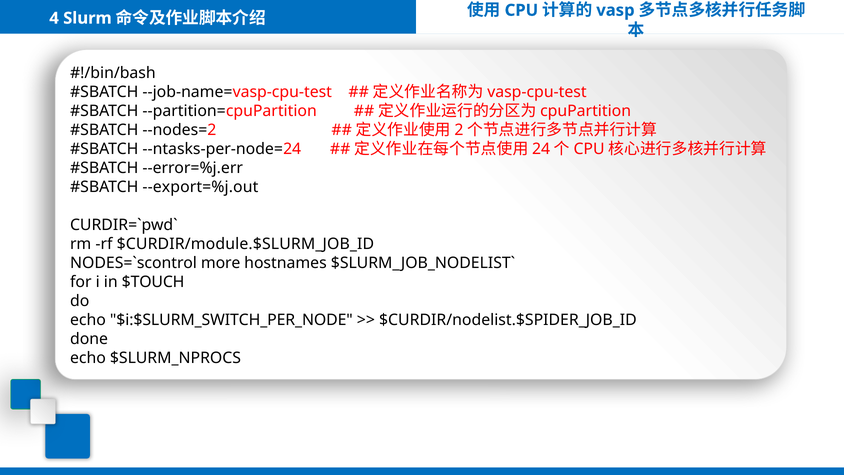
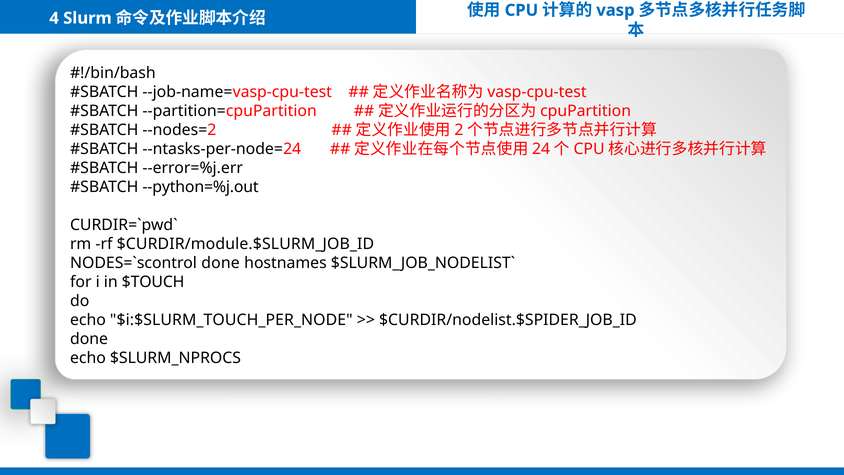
--export=%j.out: --export=%j.out -> --python=%j.out
more at (221, 263): more -> done
$i:$SLURM_SWITCH_PER_NODE: $i:$SLURM_SWITCH_PER_NODE -> $i:$SLURM_TOUCH_PER_NODE
